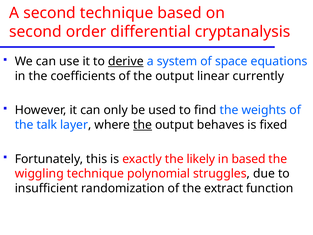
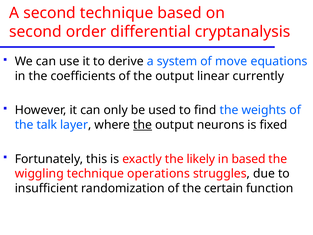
derive underline: present -> none
space: space -> move
behaves: behaves -> neurons
polynomial: polynomial -> operations
extract: extract -> certain
